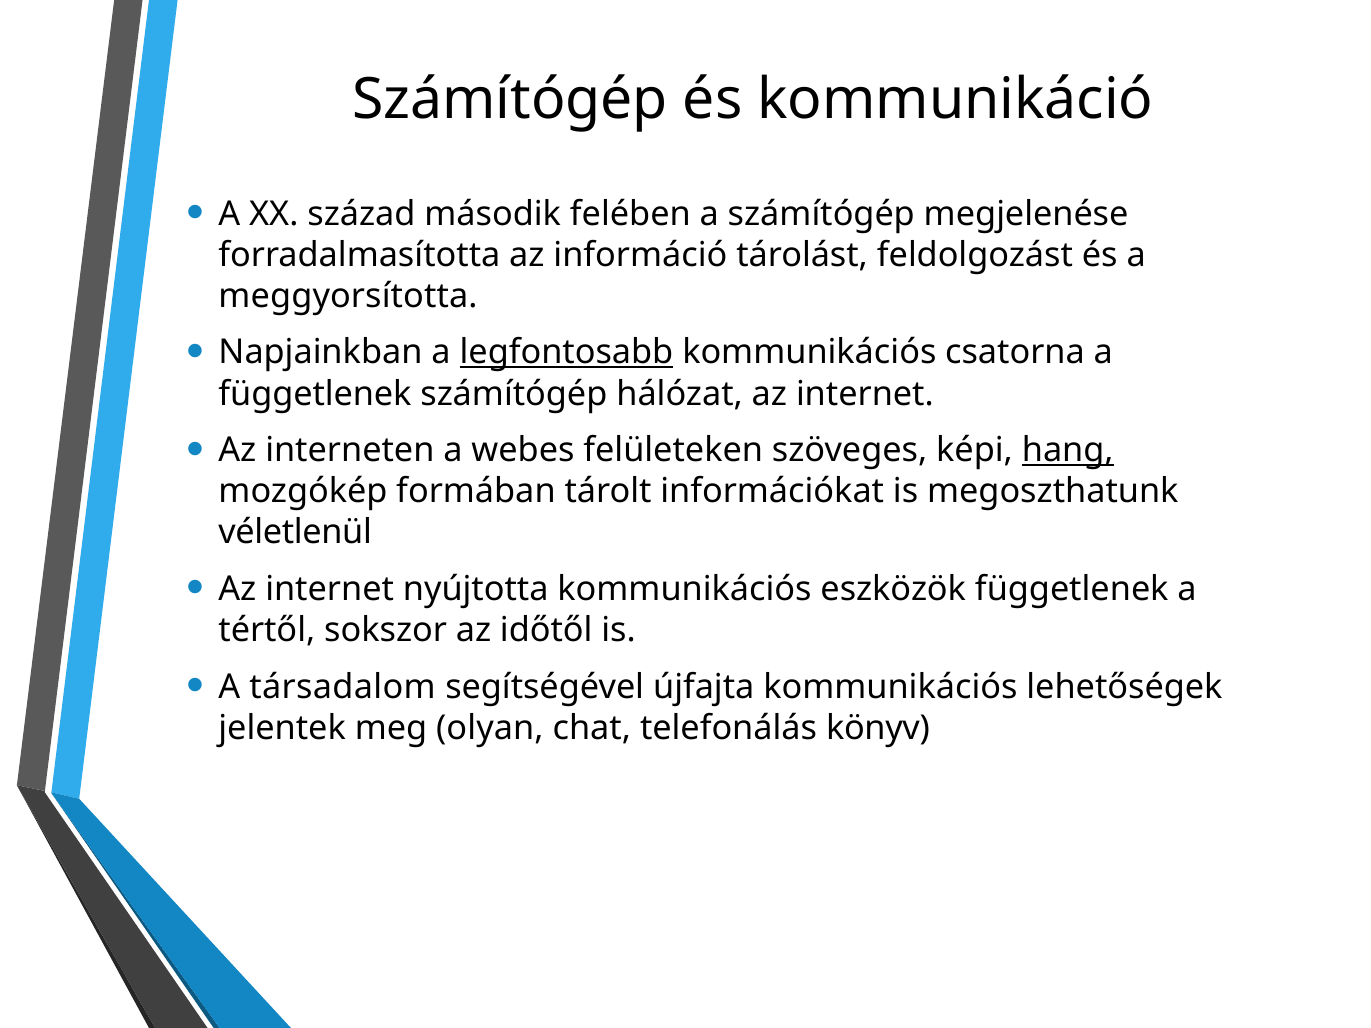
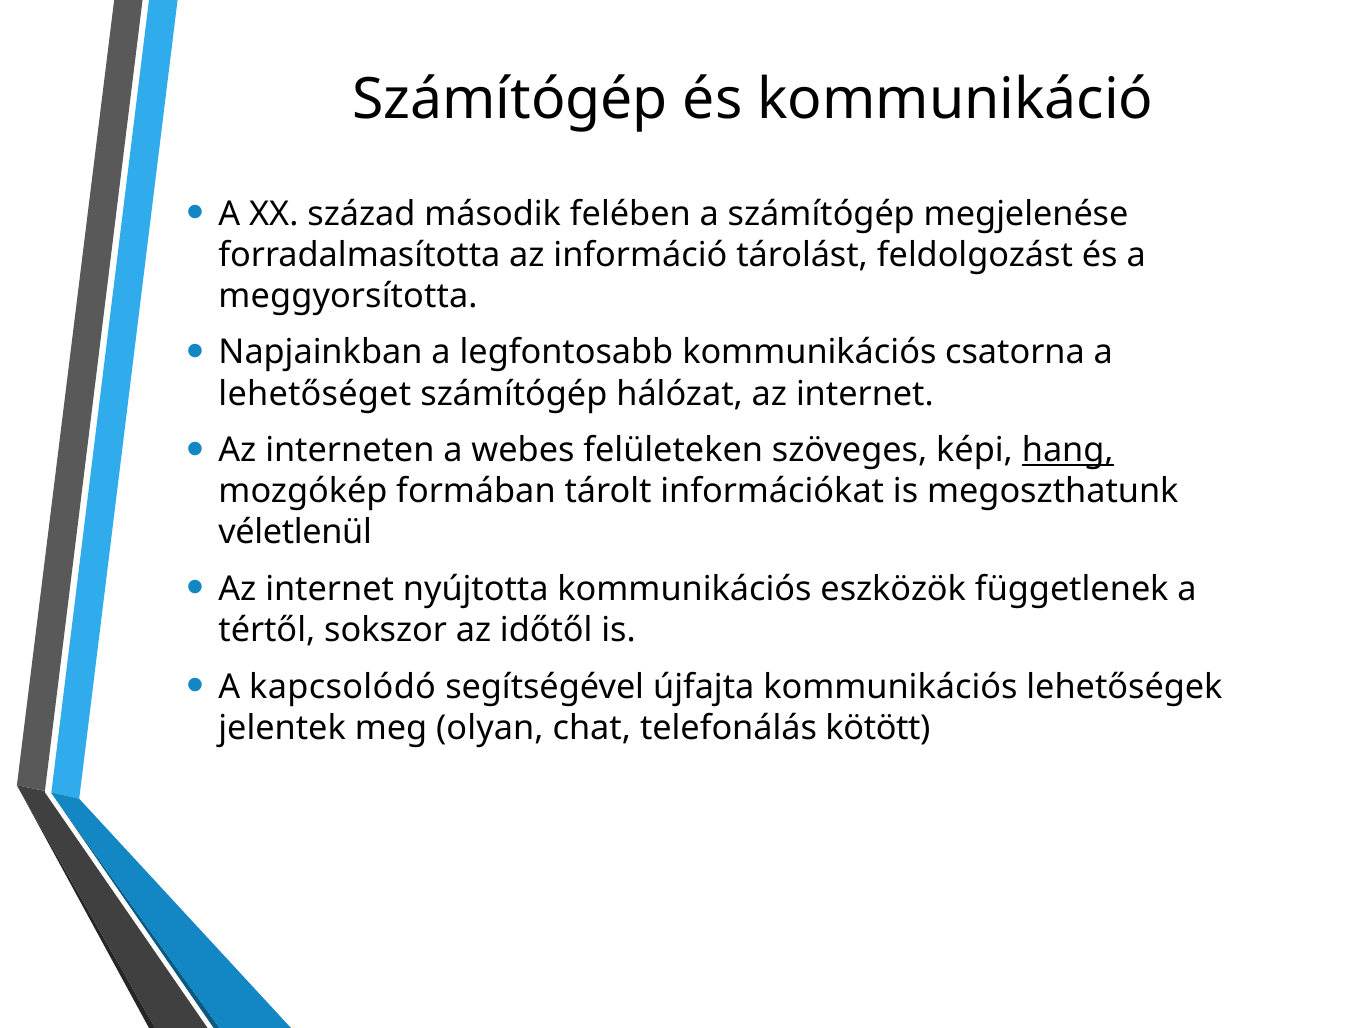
legfontosabb underline: present -> none
függetlenek at (315, 394): függetlenek -> lehetőséget
társadalom: társadalom -> kapcsolódó
könyv: könyv -> kötött
